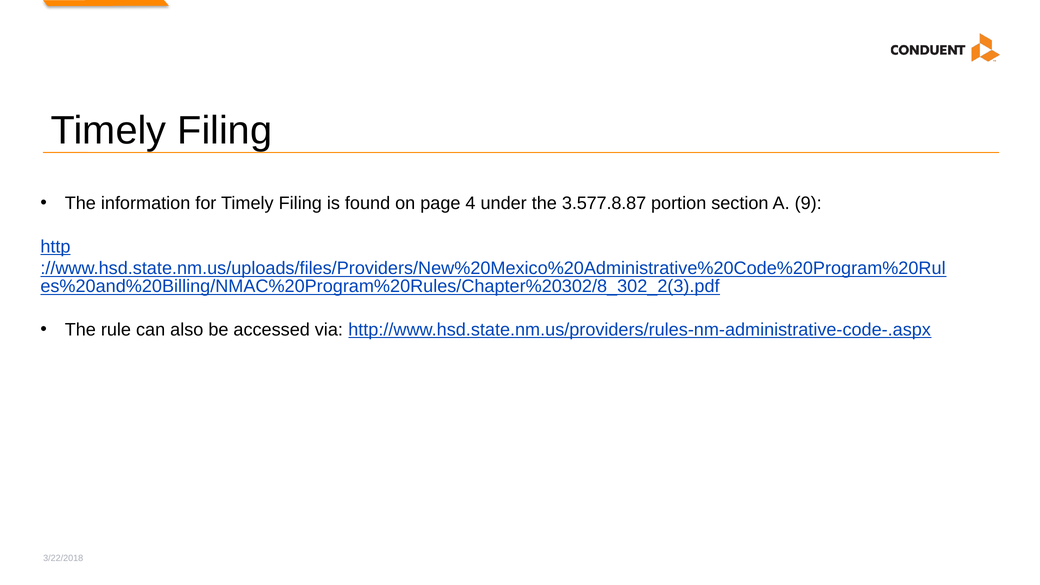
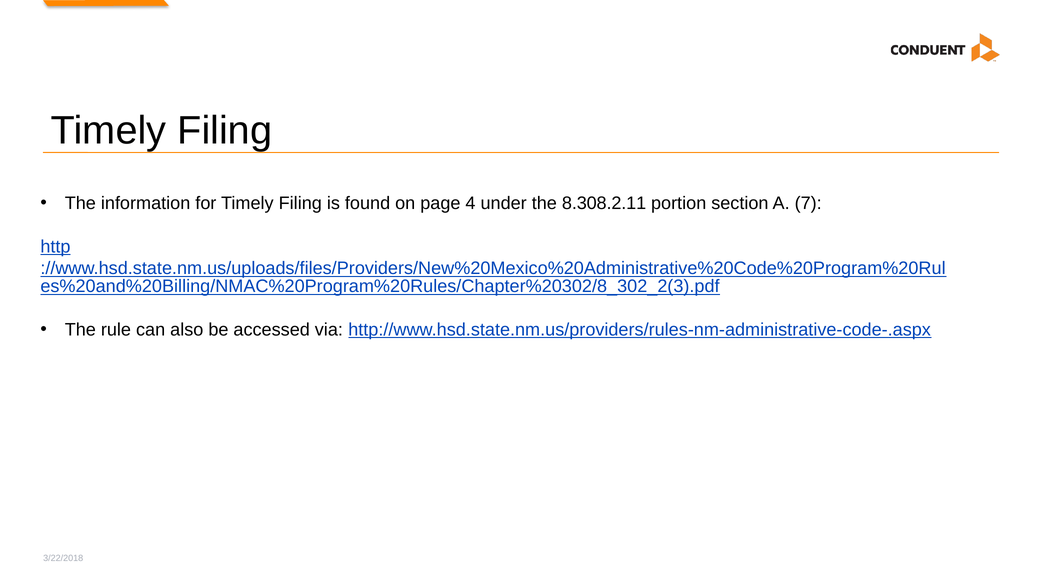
3.577.8.87: 3.577.8.87 -> 8.308.2.11
9: 9 -> 7
